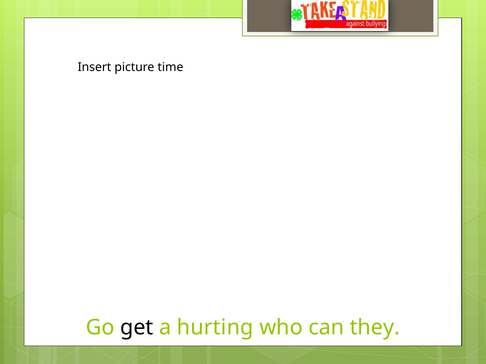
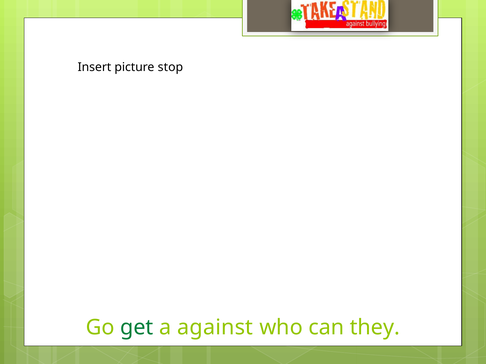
time: time -> stop
get colour: black -> green
hurting: hurting -> against
